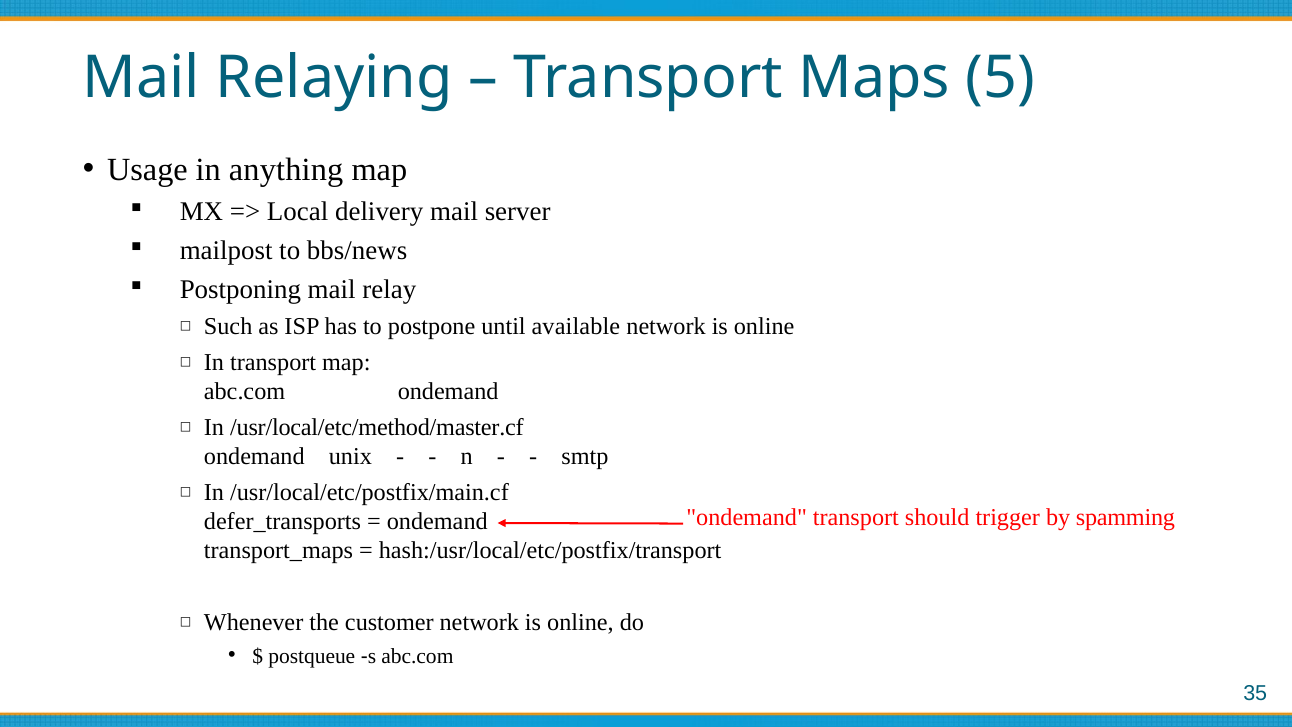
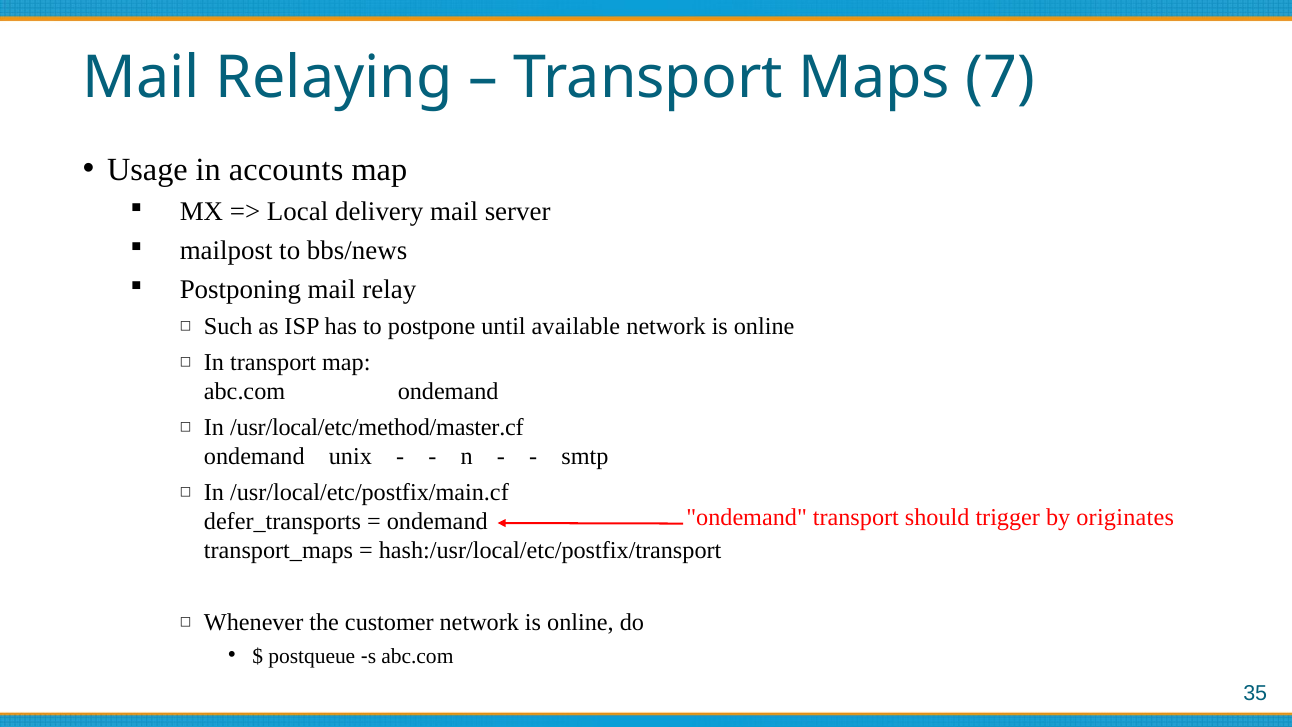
5: 5 -> 7
anything: anything -> accounts
spamming: spamming -> originates
